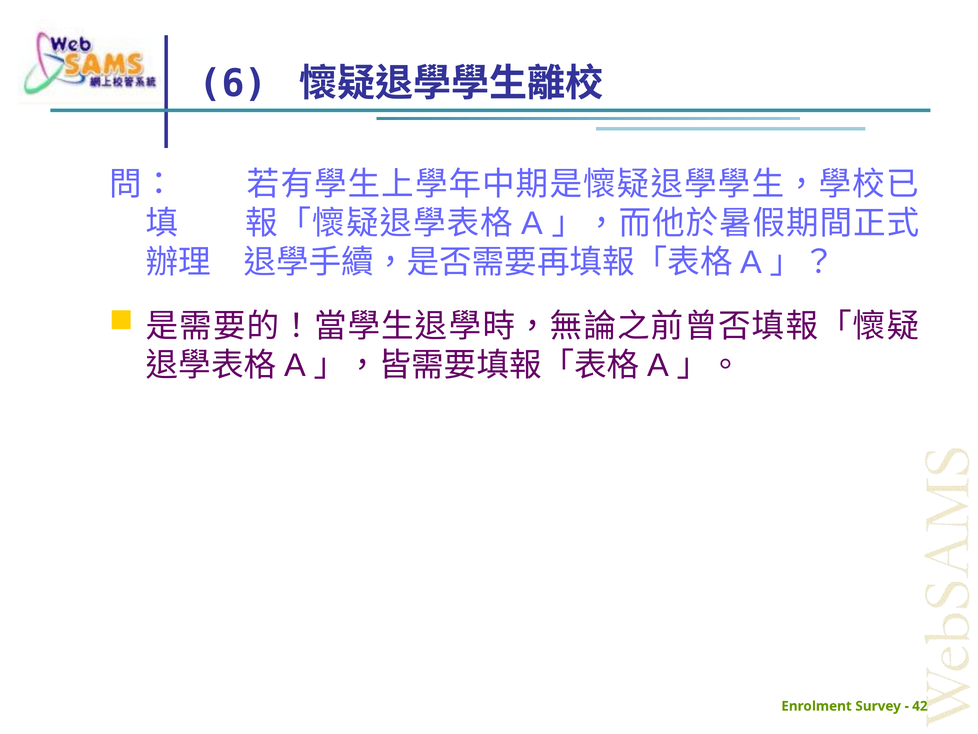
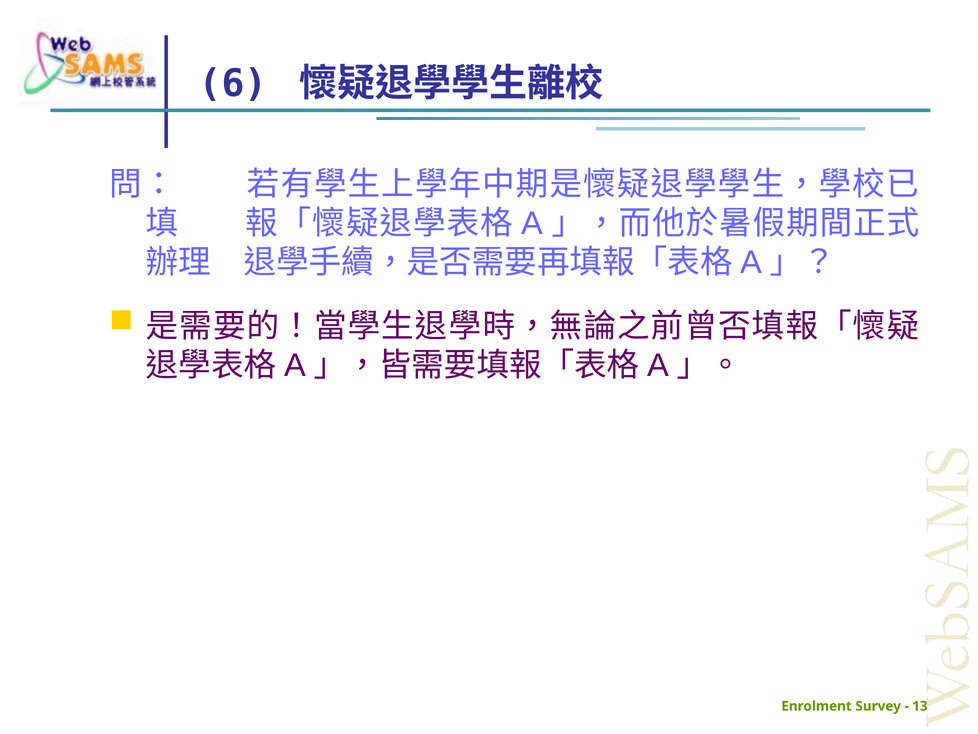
42: 42 -> 13
